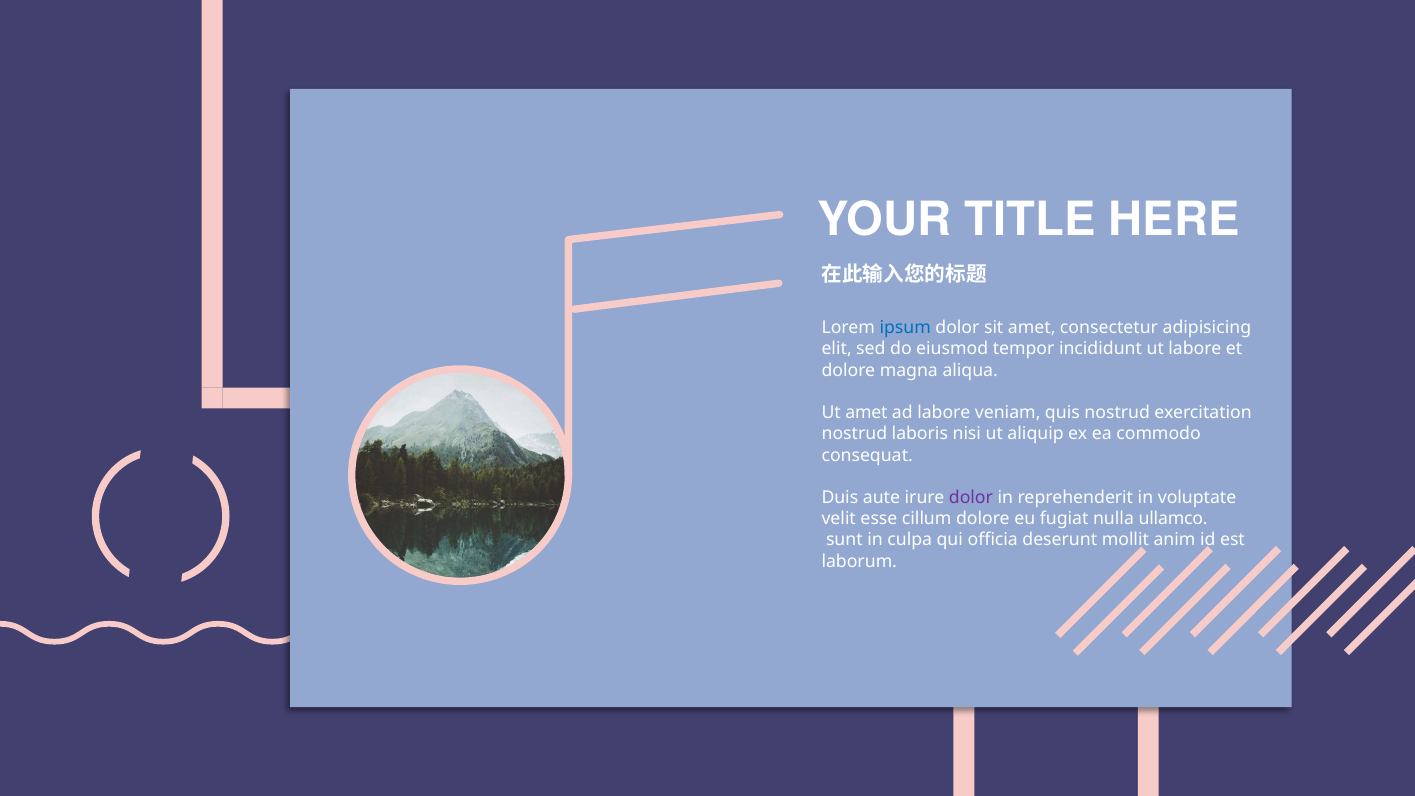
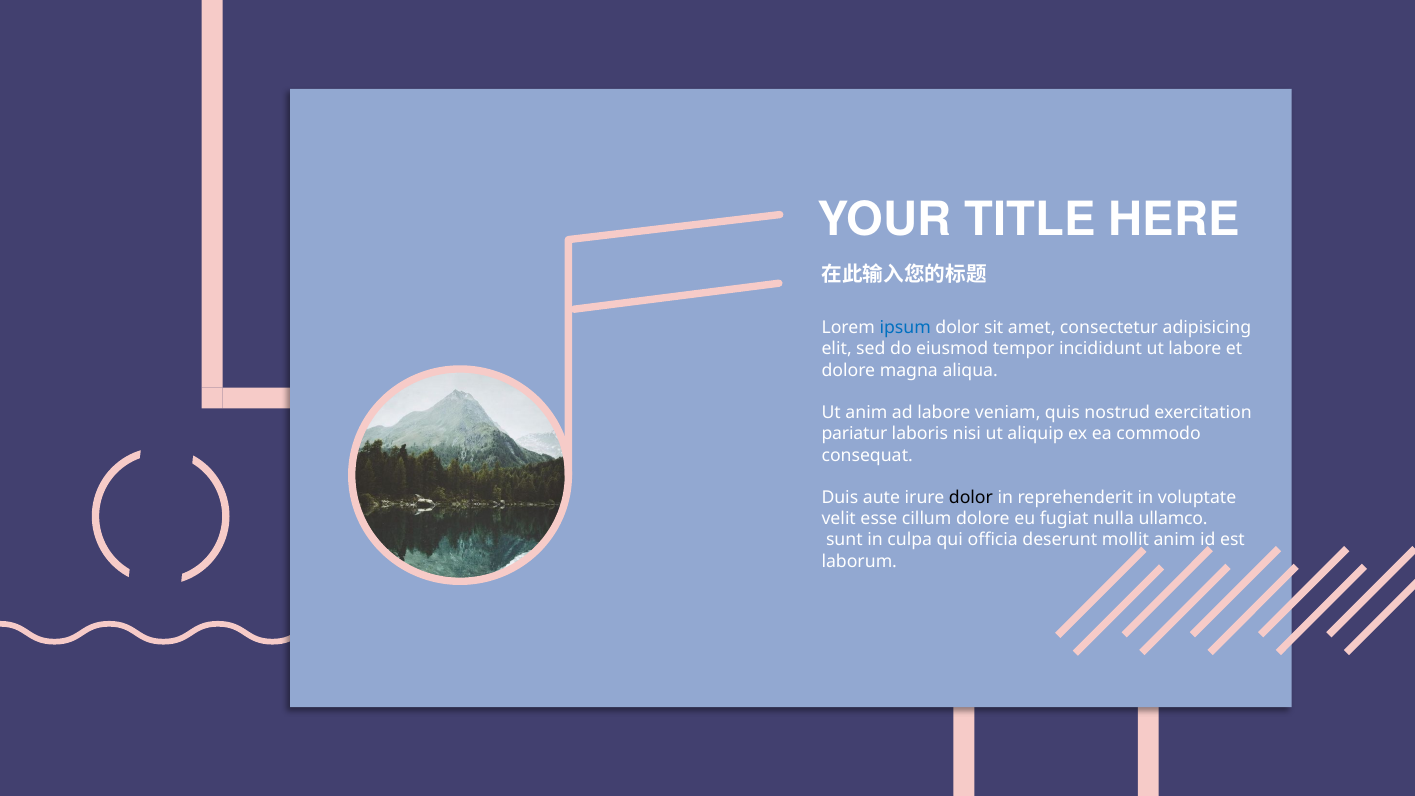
Ut amet: amet -> anim
nostrud at (854, 434): nostrud -> pariatur
dolor at (971, 498) colour: purple -> black
